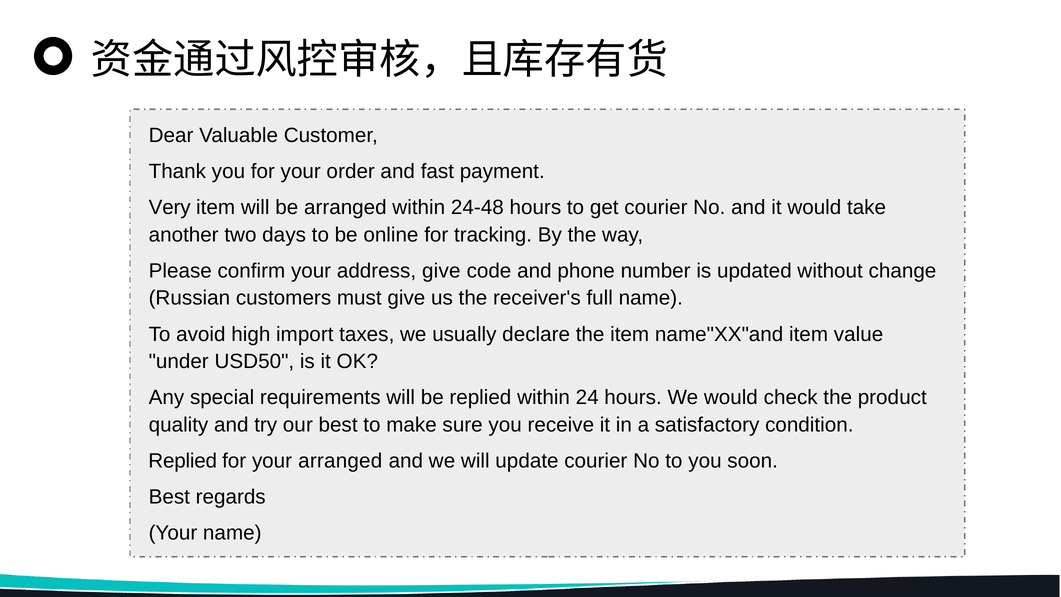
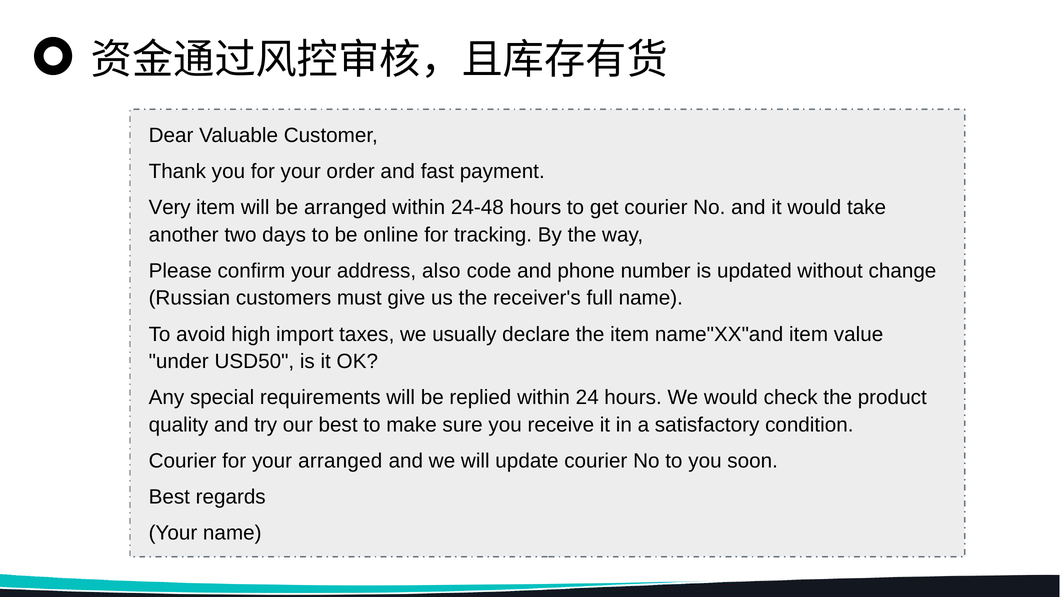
address give: give -> also
Replied at (183, 461): Replied -> Courier
